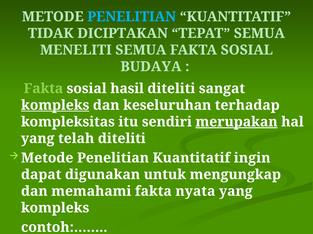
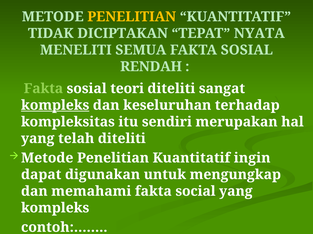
PENELITIAN at (132, 17) colour: light blue -> yellow
TEPAT SEMUA: SEMUA -> NYATA
BUDAYA: BUDAYA -> RENDAH
hasil: hasil -> teori
merupakan underline: present -> none
nyata: nyata -> social
